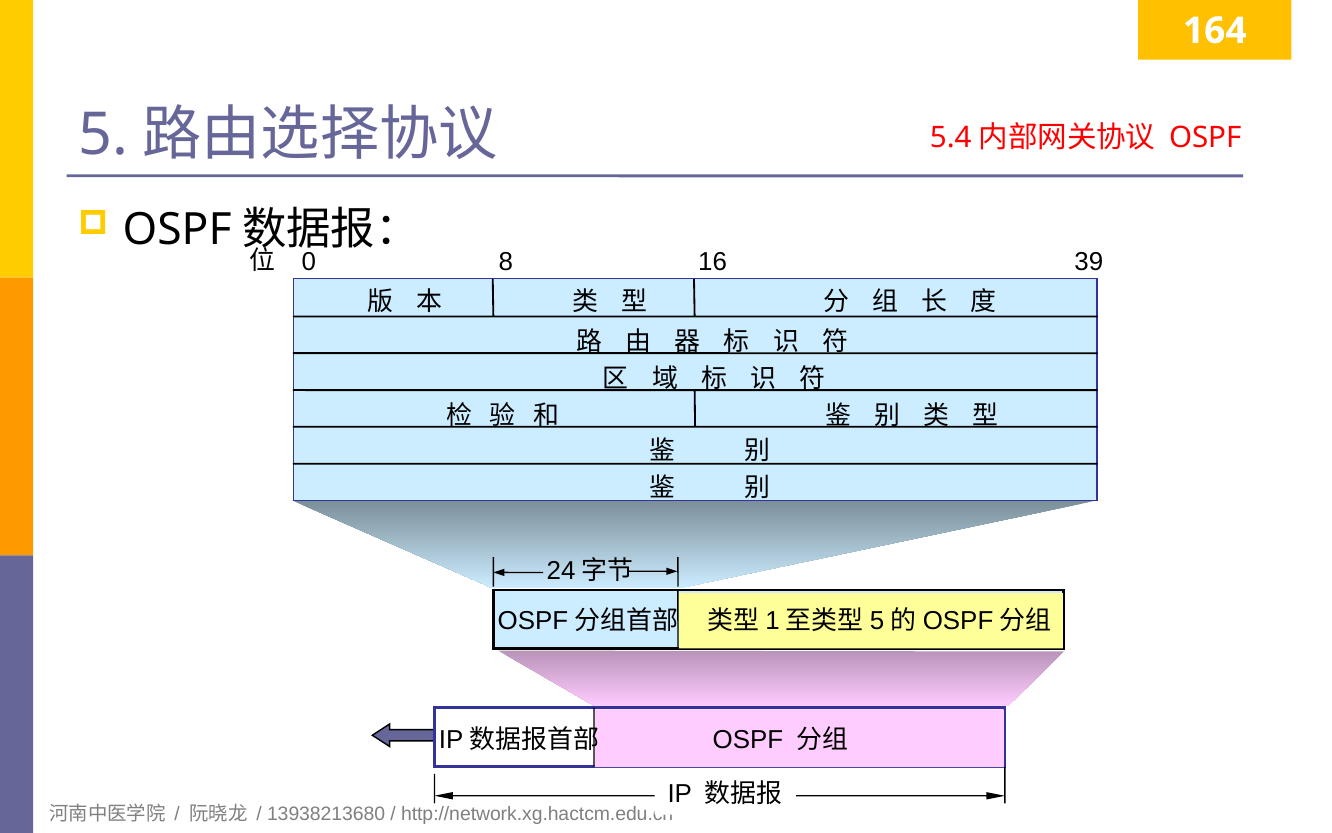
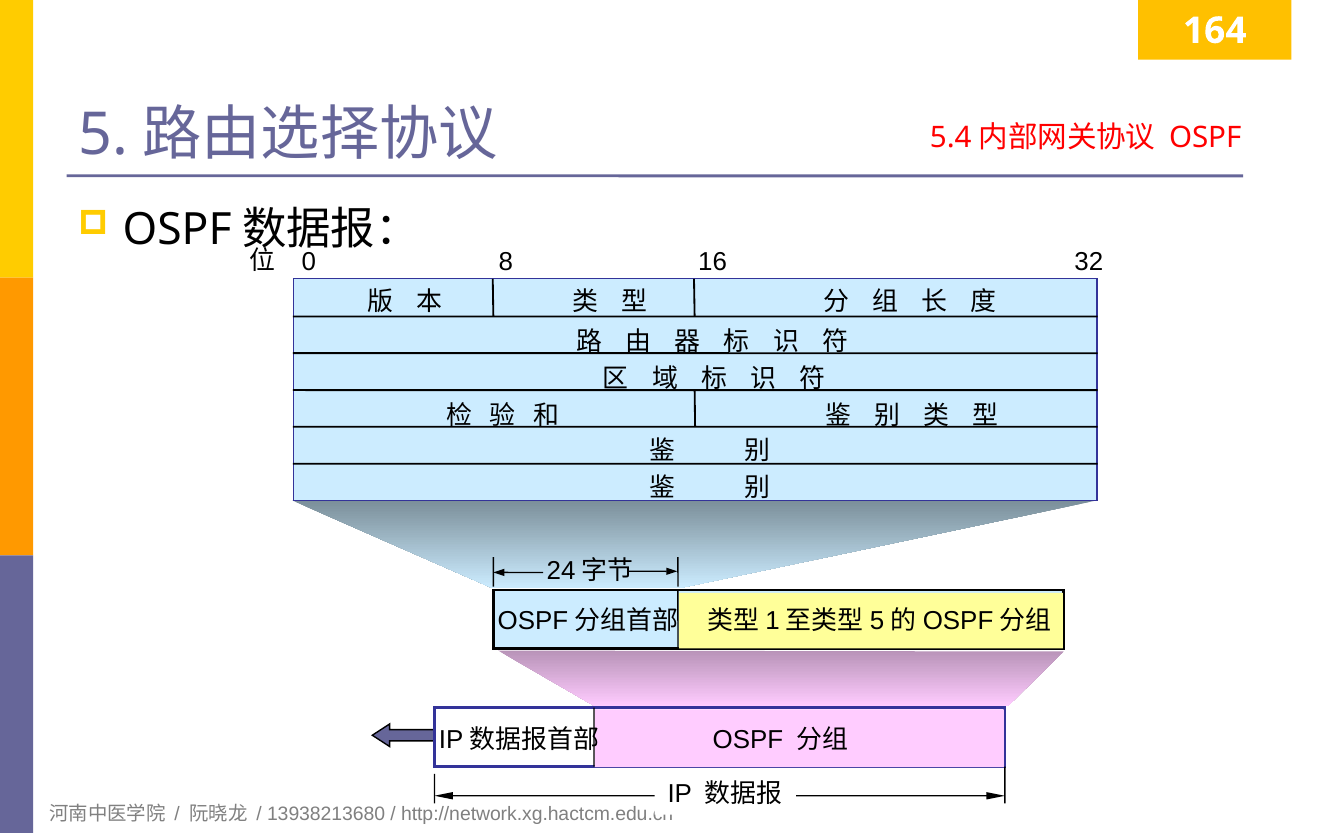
39: 39 -> 32
